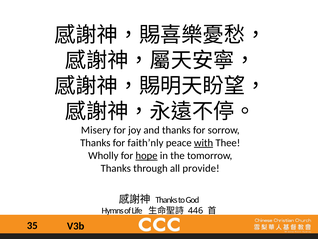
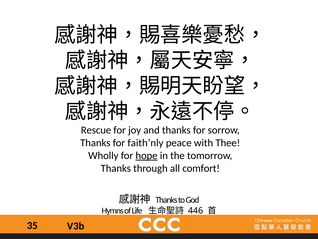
Misery: Misery -> Rescue
with underline: present -> none
provide: provide -> comfort
